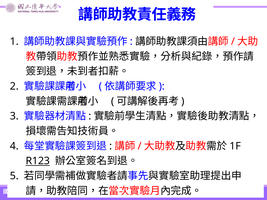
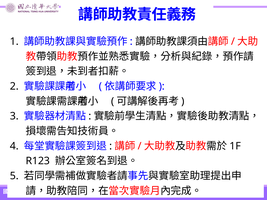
R123 underline: present -> none
